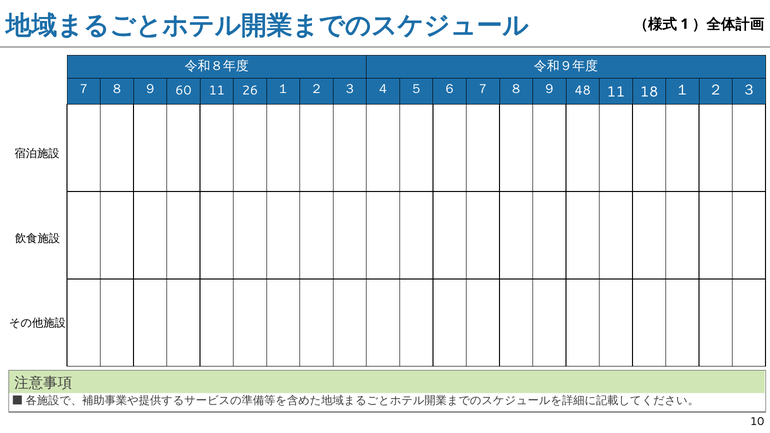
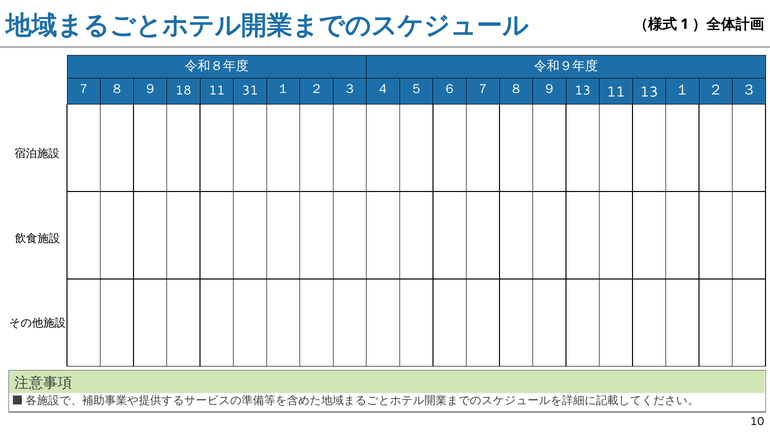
60: 60 -> 18
26: 26 -> 31
９ 48: 48 -> 13
11 18: 18 -> 13
